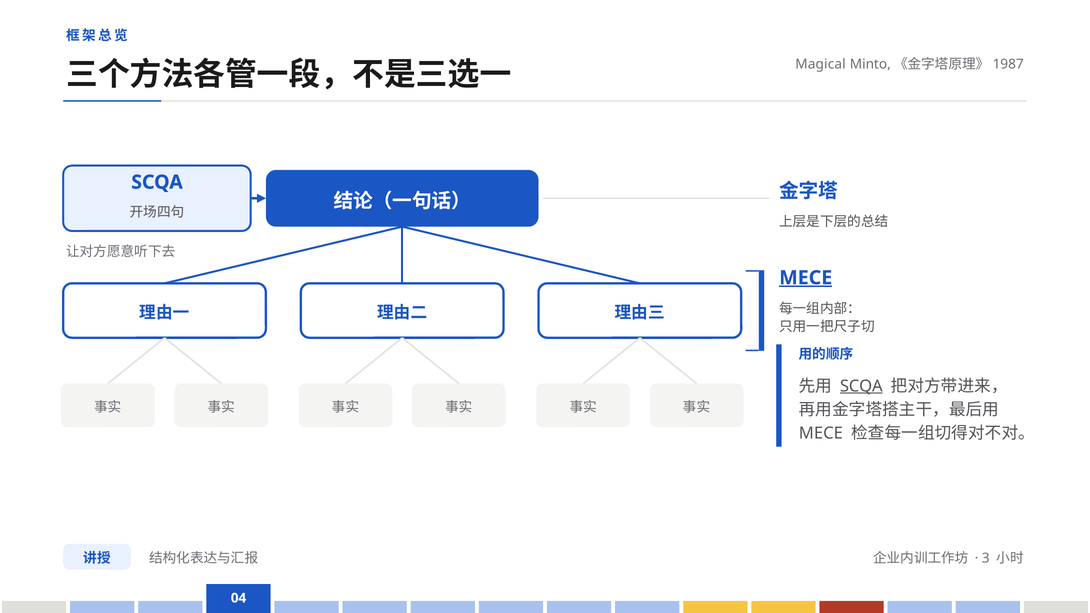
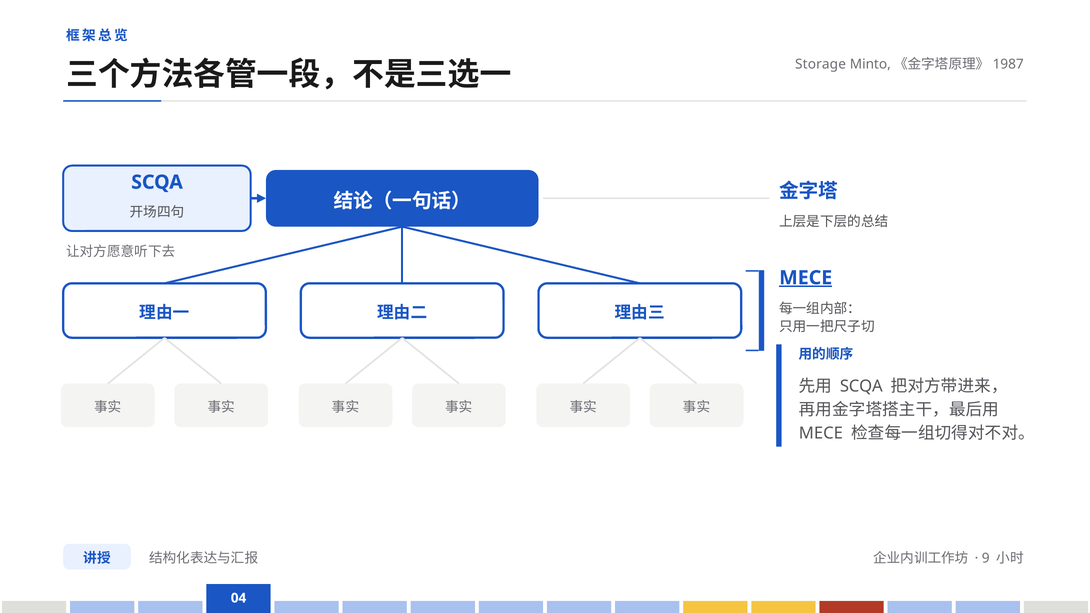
Magical: Magical -> Storage
SCQA at (861, 386) underline: present -> none
3: 3 -> 9
